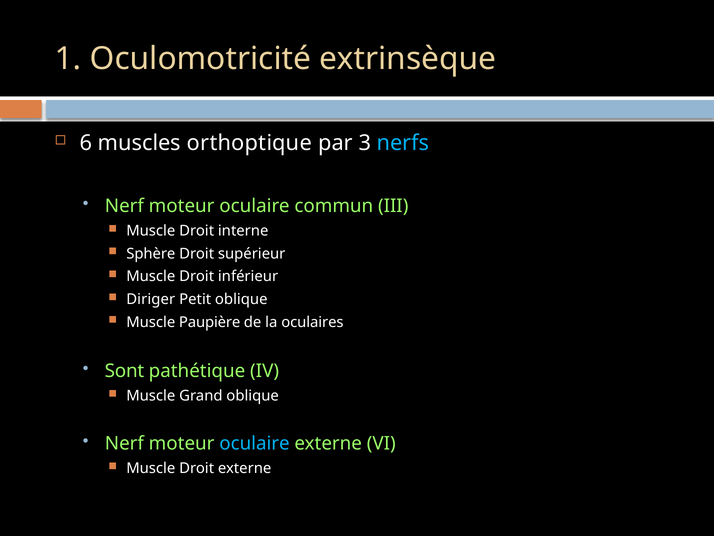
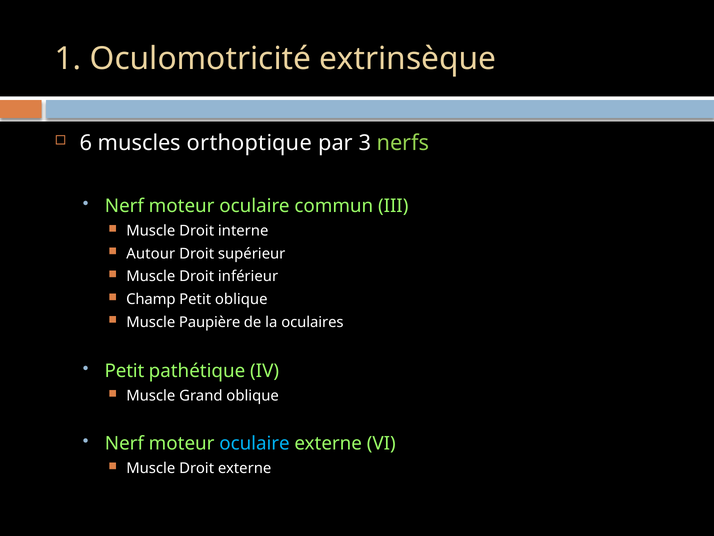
nerfs colour: light blue -> light green
Sphère: Sphère -> Autour
Diriger: Diriger -> Champ
Sont at (124, 371): Sont -> Petit
